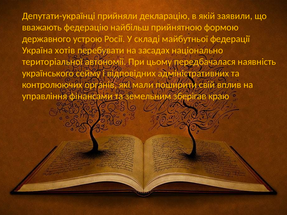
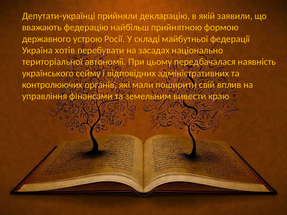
зберігав: зберігав -> вивести
